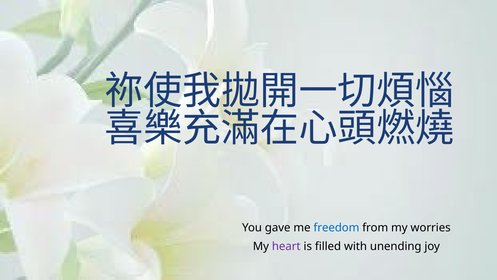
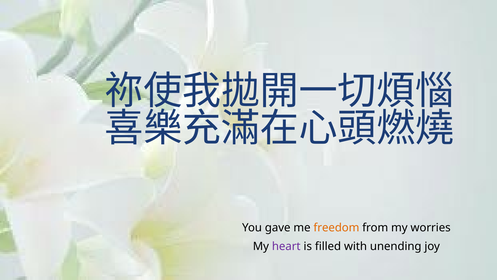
freedom colour: blue -> orange
